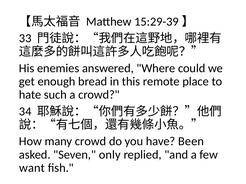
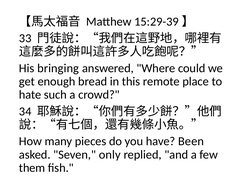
enemies: enemies -> bringing
many crowd: crowd -> pieces
want: want -> them
